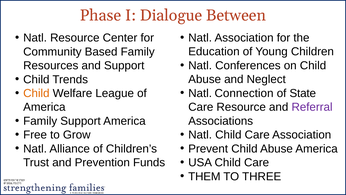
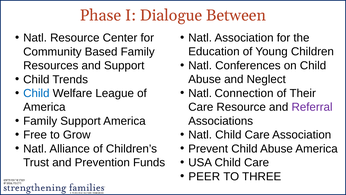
Child at (36, 93) colour: orange -> blue
State: State -> Their
THEM: THEM -> PEER
